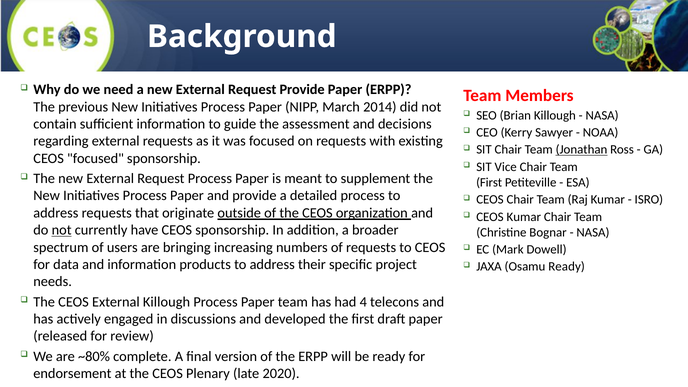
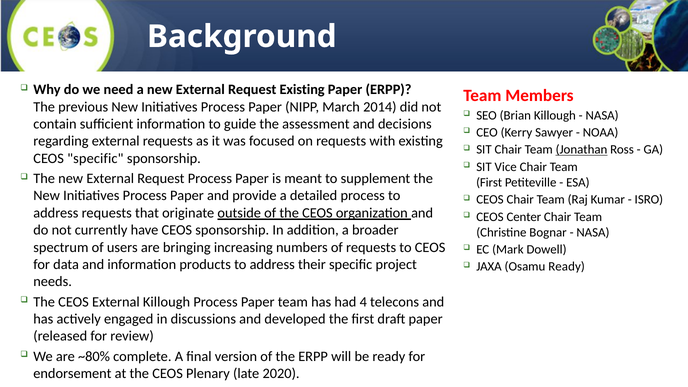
Request Provide: Provide -> Existing
CEOS focused: focused -> specific
CEOS Kumar: Kumar -> Center
not at (62, 230) underline: present -> none
